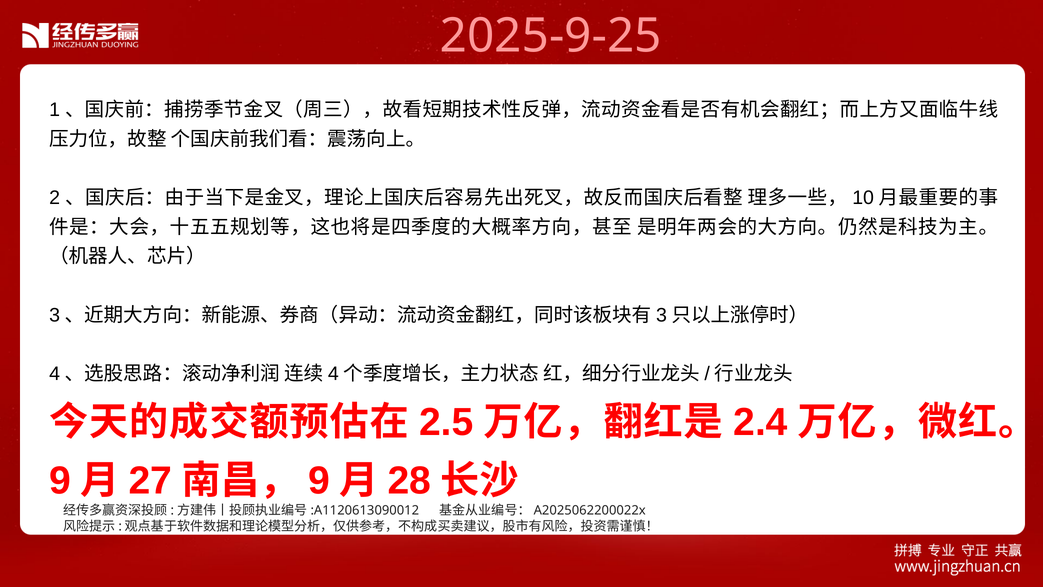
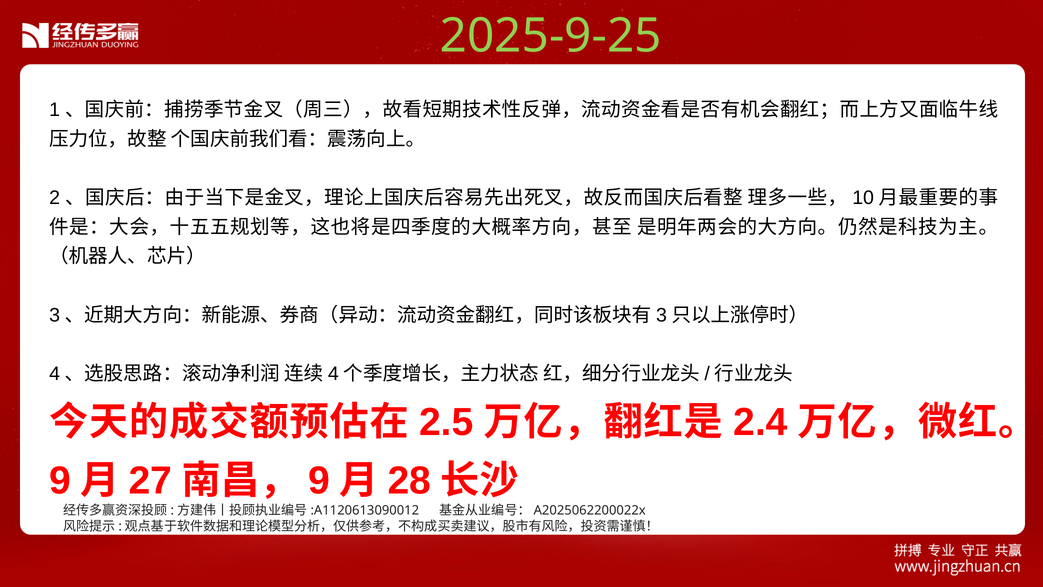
2025-9-25 colour: pink -> light green
